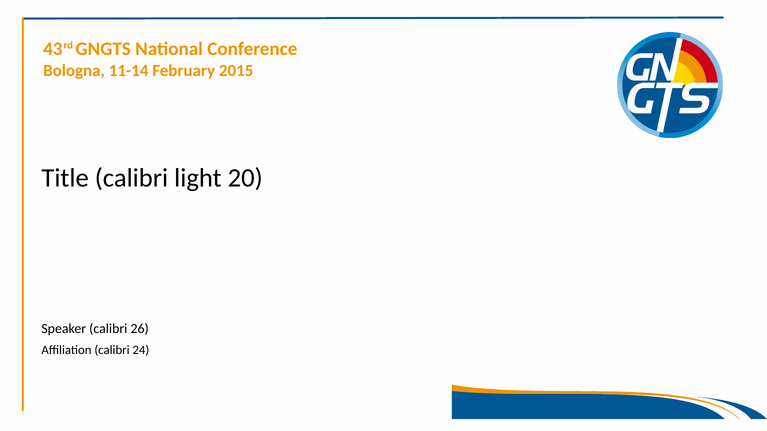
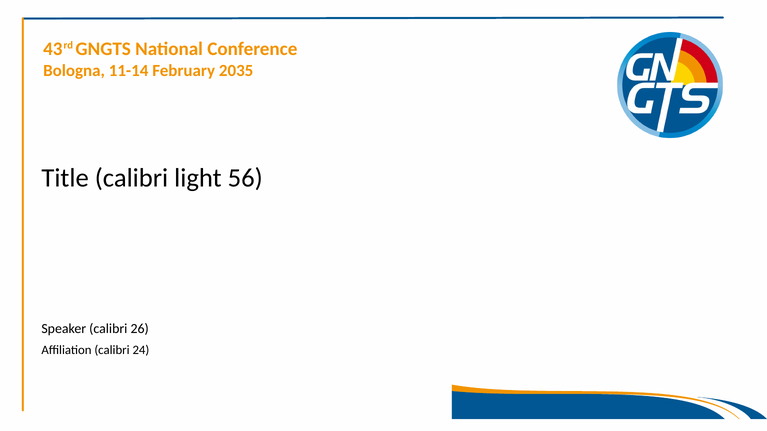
2015: 2015 -> 2035
20: 20 -> 56
